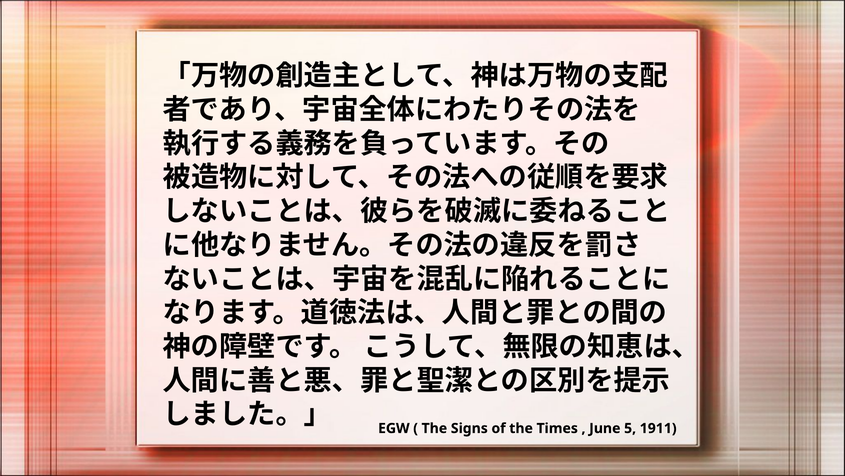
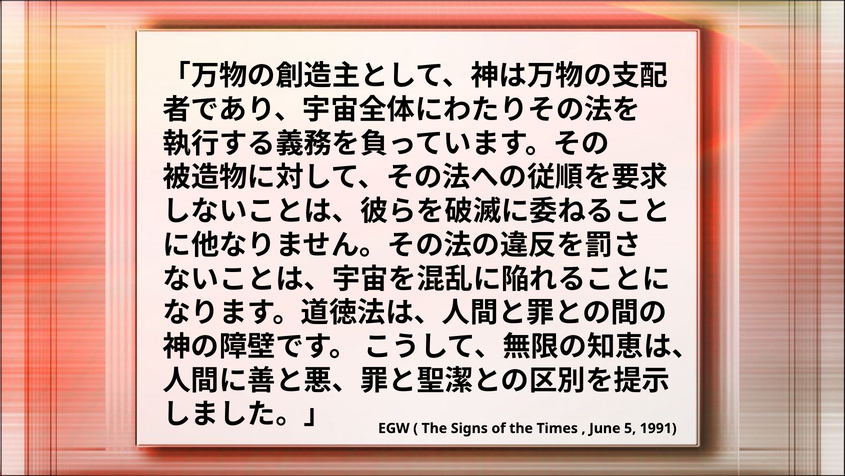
1911: 1911 -> 1991
